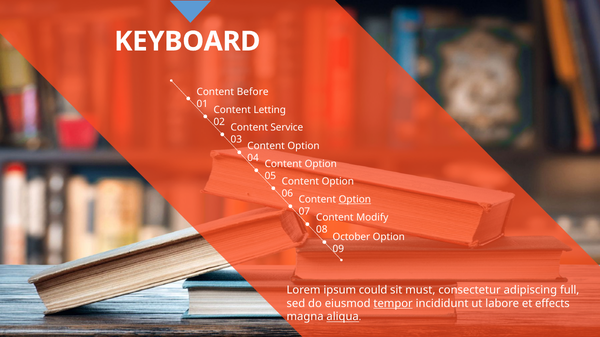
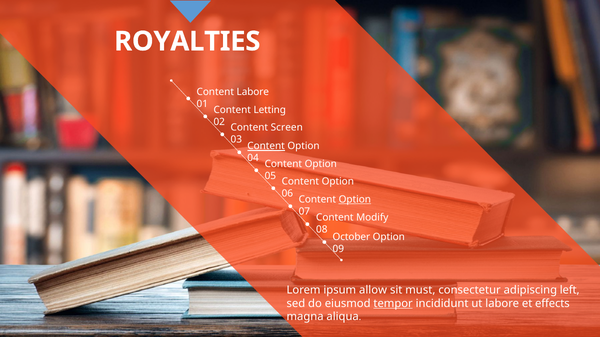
KEYBOARD: KEYBOARD -> ROYALTIES
Content Before: Before -> Labore
Service: Service -> Screen
Content at (266, 146) underline: none -> present
could: could -> allow
full: full -> left
aliqua underline: present -> none
